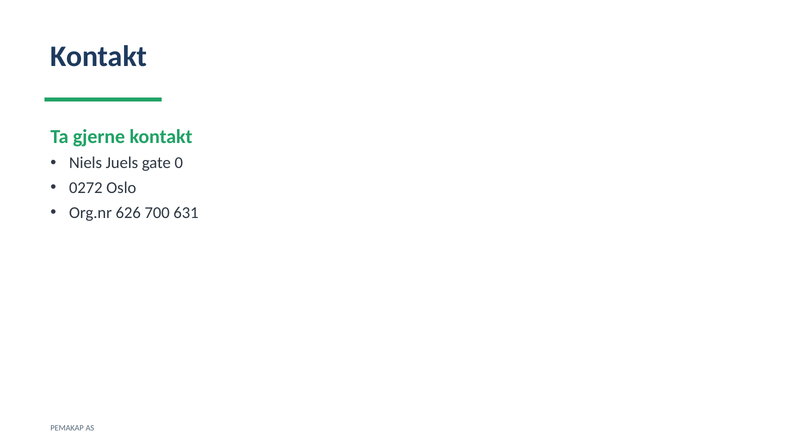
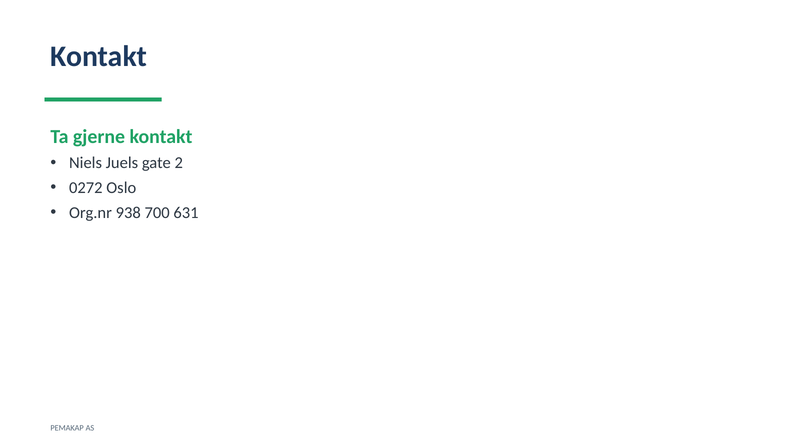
0: 0 -> 2
626: 626 -> 938
